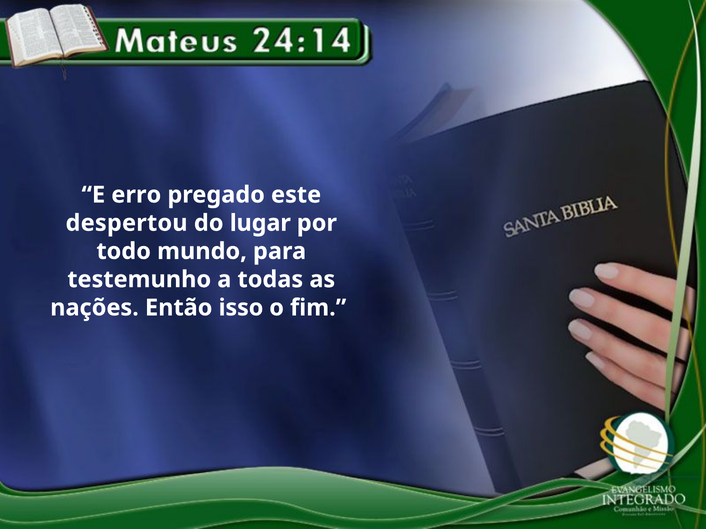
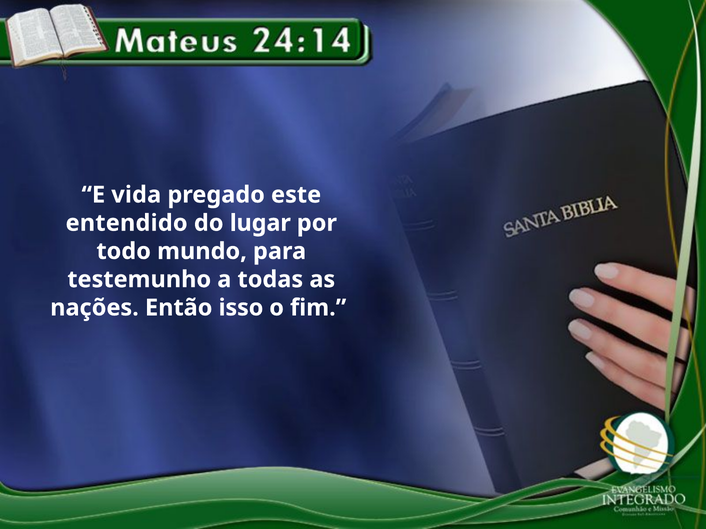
erro: erro -> vida
despertou: despertou -> entendido
